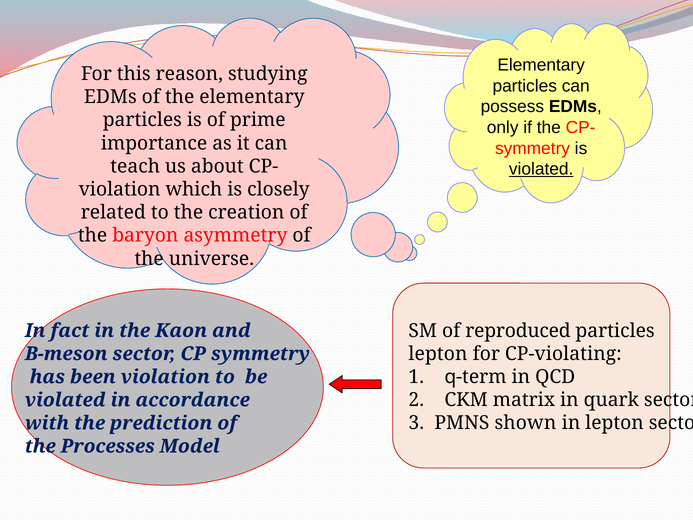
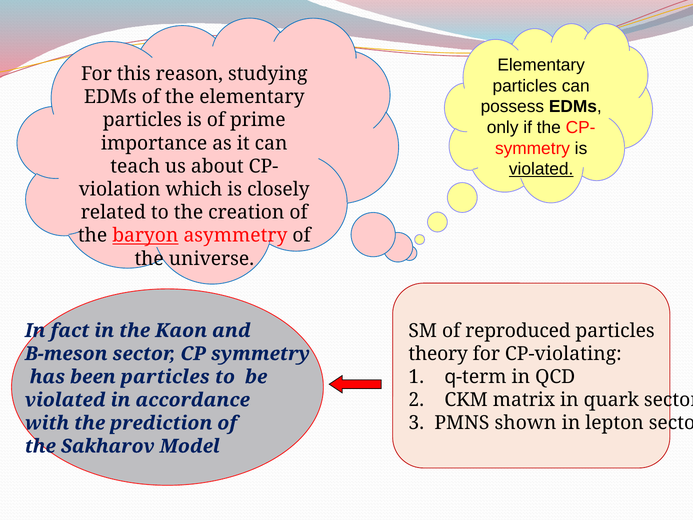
baryon underline: none -> present
lepton at (438, 354): lepton -> theory
been violation: violation -> particles
Processes: Processes -> Sakharov
